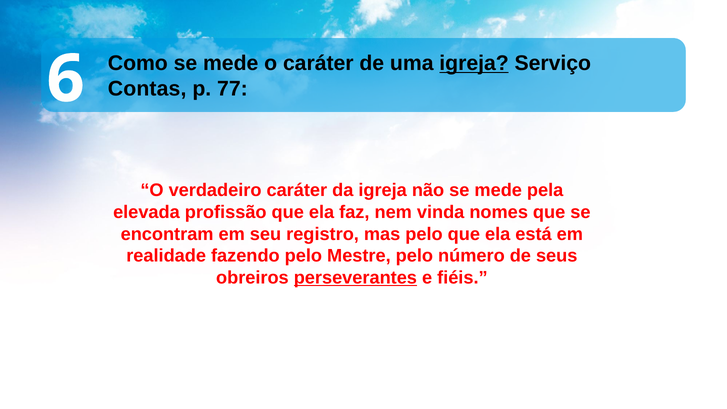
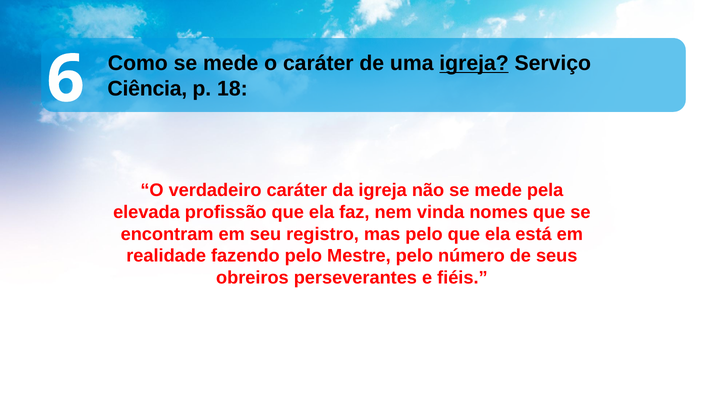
Contas: Contas -> Ciência
77: 77 -> 18
perseverantes underline: present -> none
